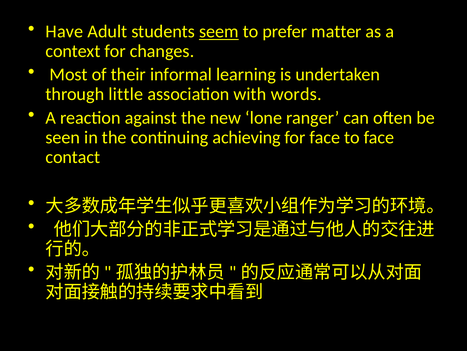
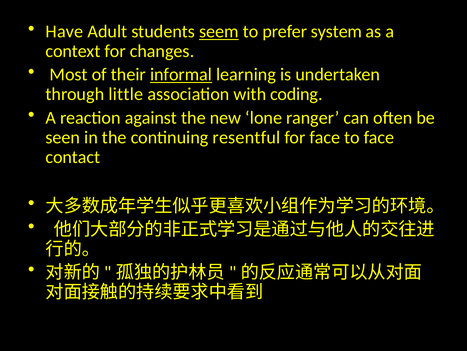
matter: matter -> system
informal underline: none -> present
words: words -> coding
achieving: achieving -> resentful
